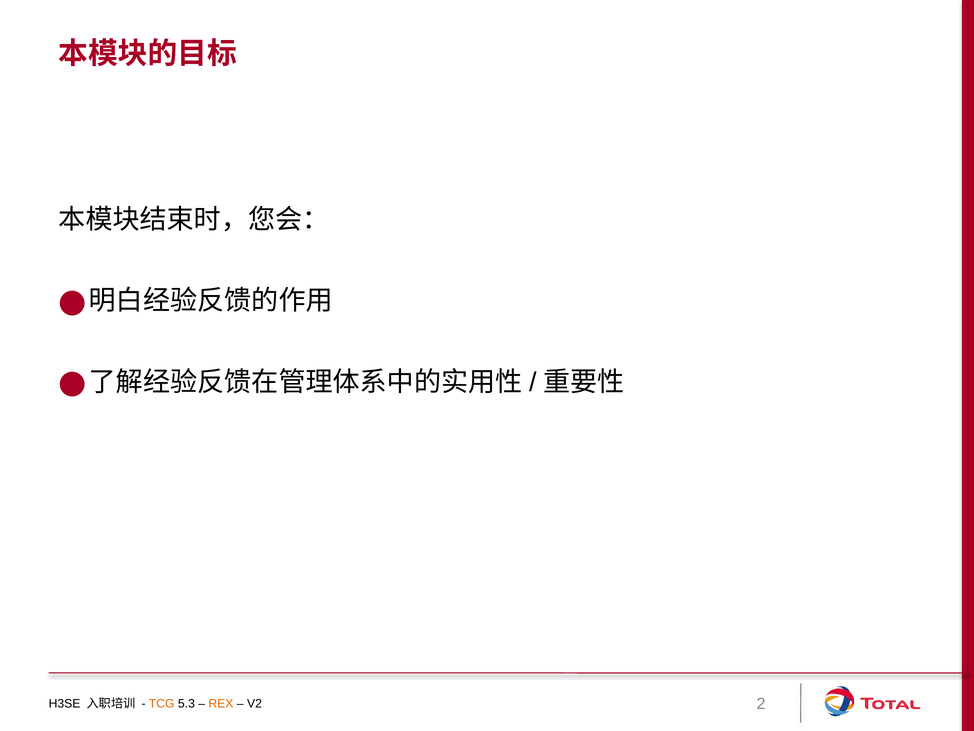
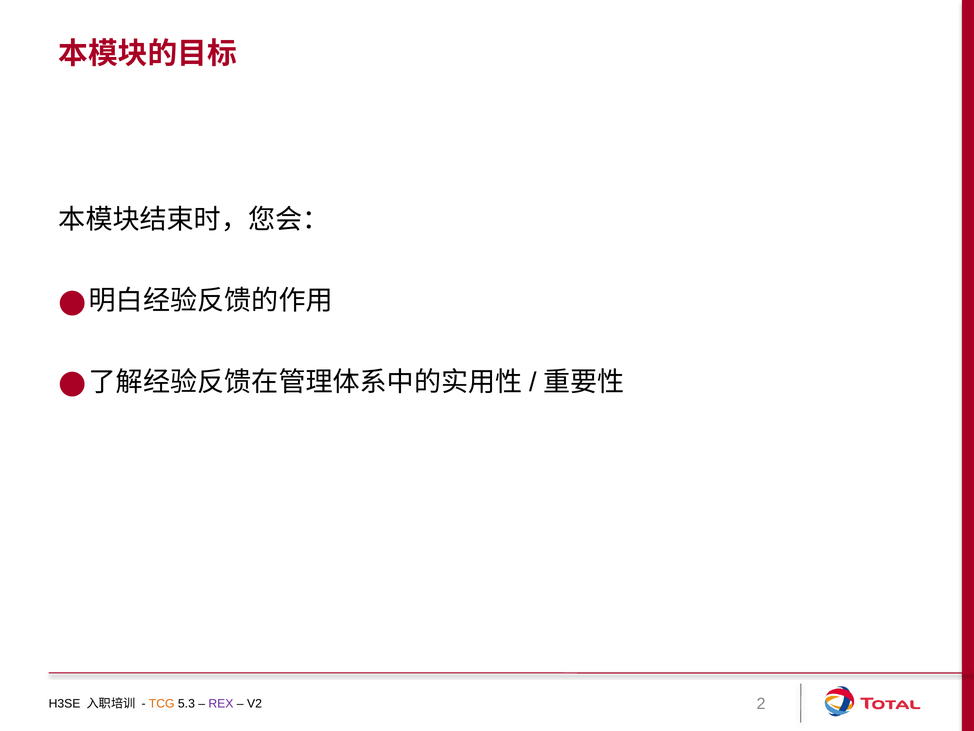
REX colour: orange -> purple
